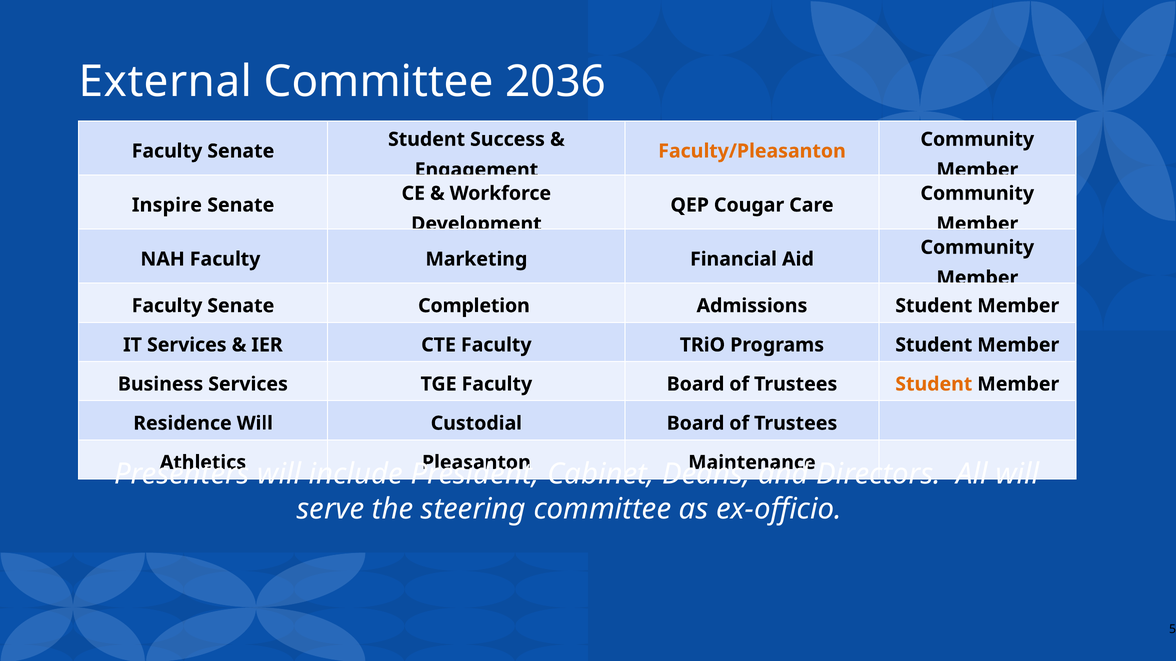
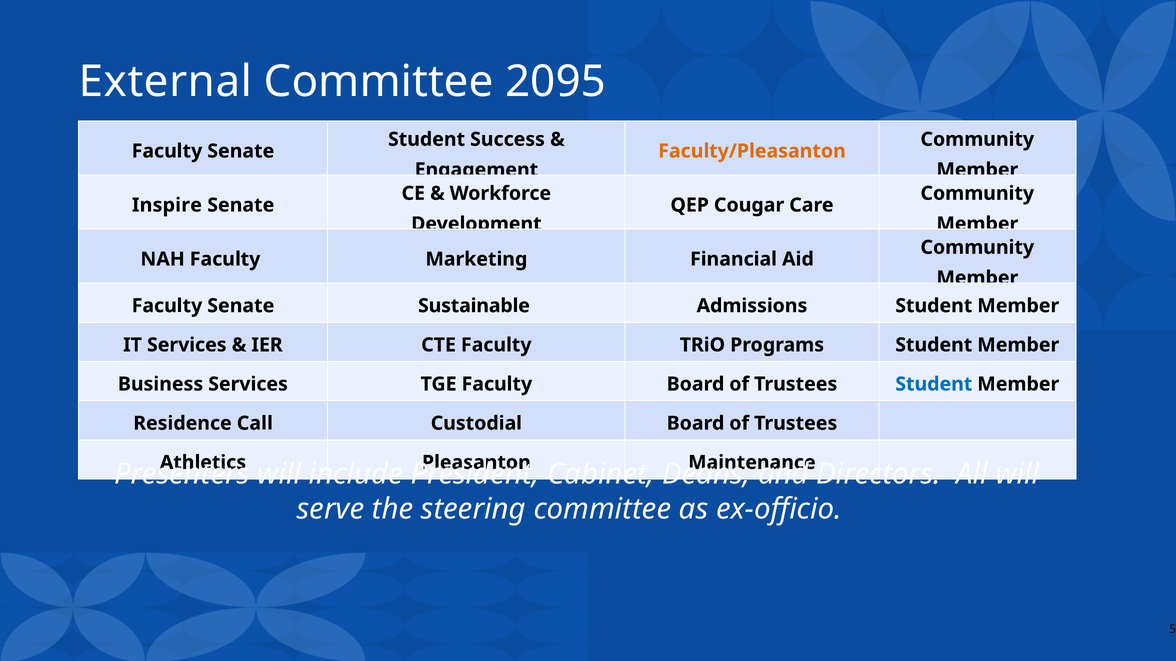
2036: 2036 -> 2095
Completion: Completion -> Sustainable
Student at (934, 384) colour: orange -> blue
Residence Will: Will -> Call
